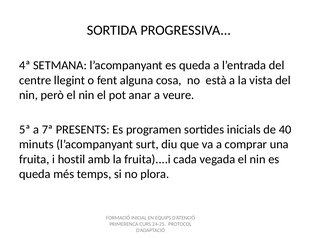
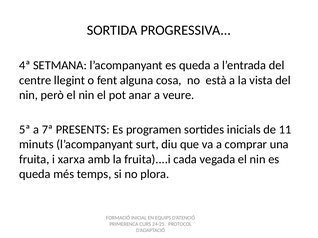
40: 40 -> 11
hostil: hostil -> xarxa
